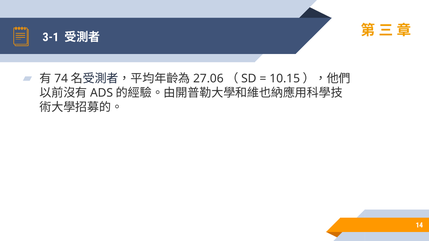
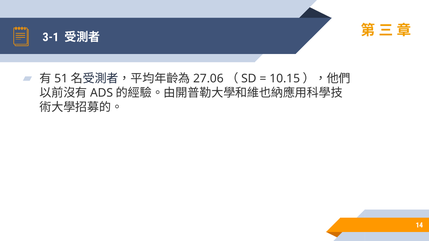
74: 74 -> 51
